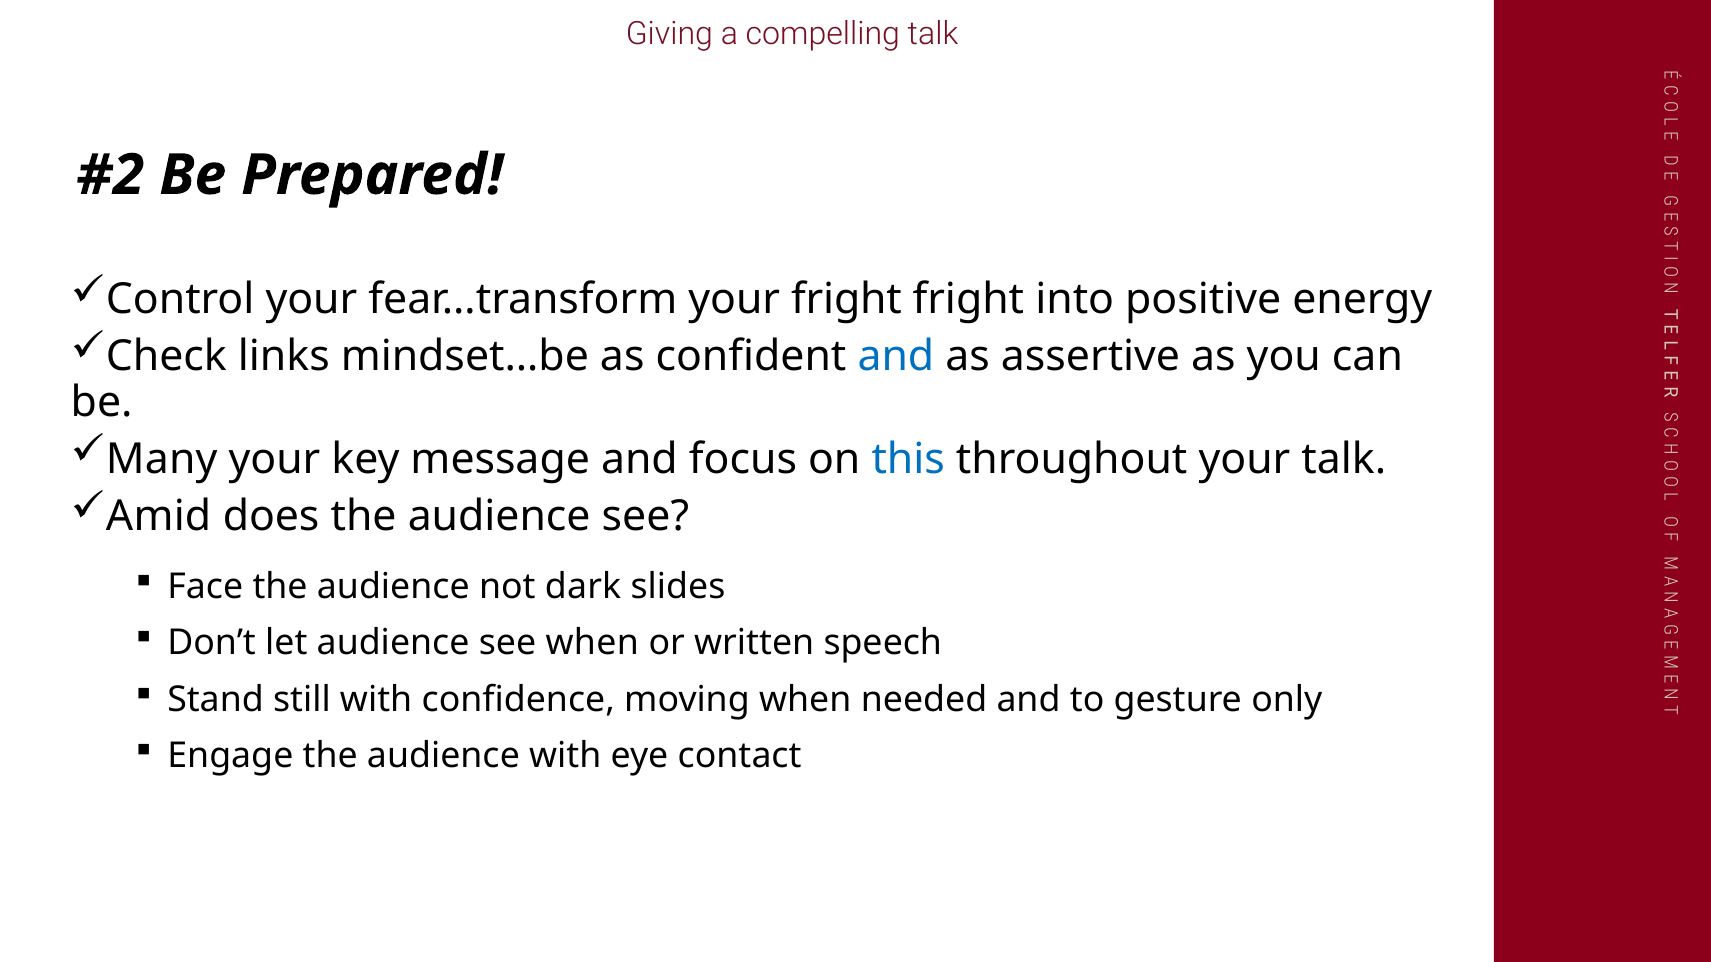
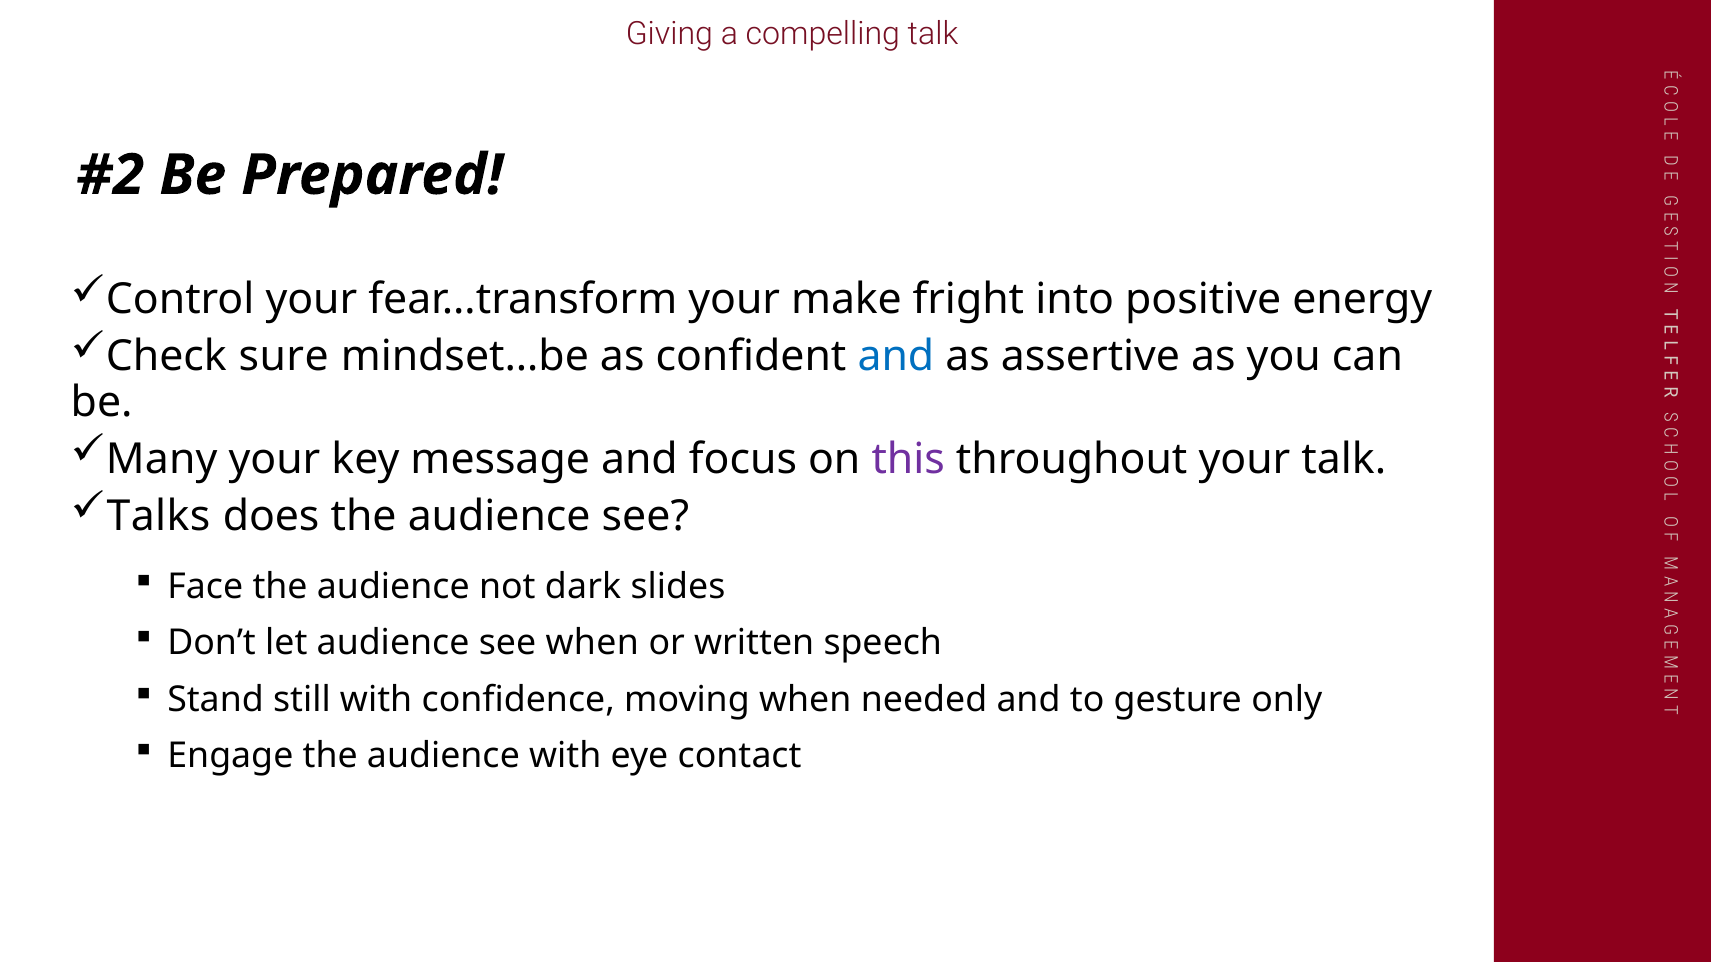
your fright: fright -> make
links: links -> sure
this colour: blue -> purple
Amid: Amid -> Talks
